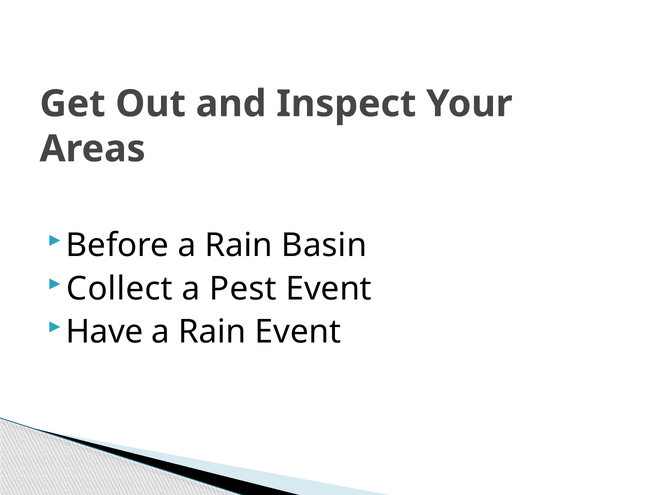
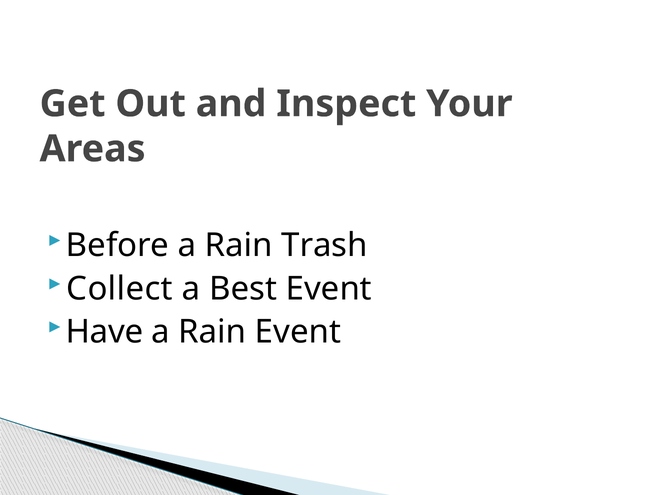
Basin: Basin -> Trash
Pest: Pest -> Best
